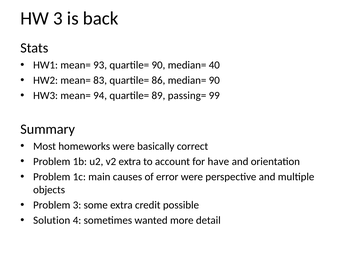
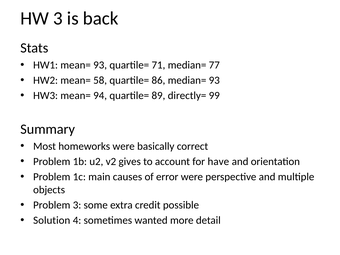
quartile= 90: 90 -> 71
40: 40 -> 77
83: 83 -> 58
median= 90: 90 -> 93
passing=: passing= -> directly=
v2 extra: extra -> gives
